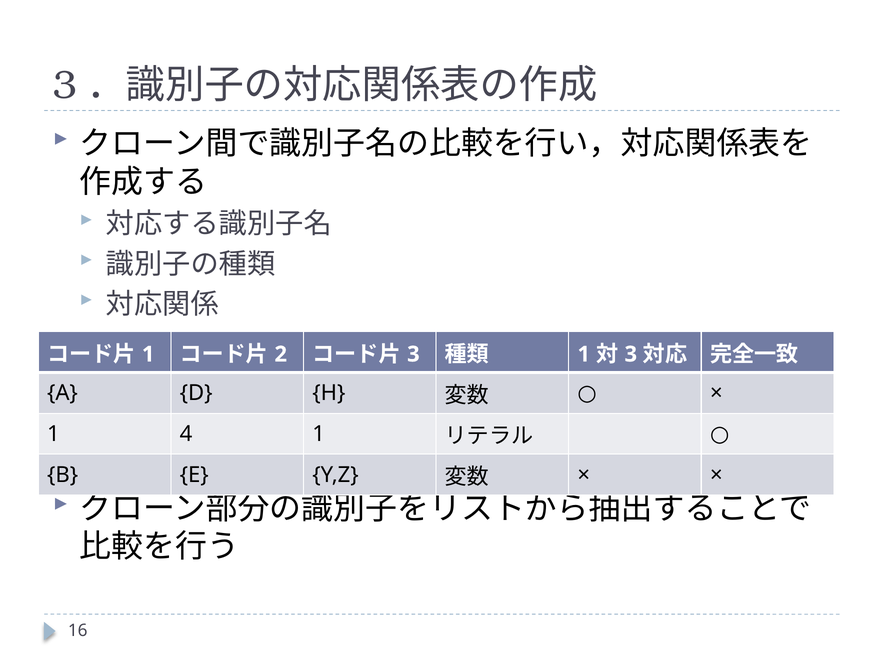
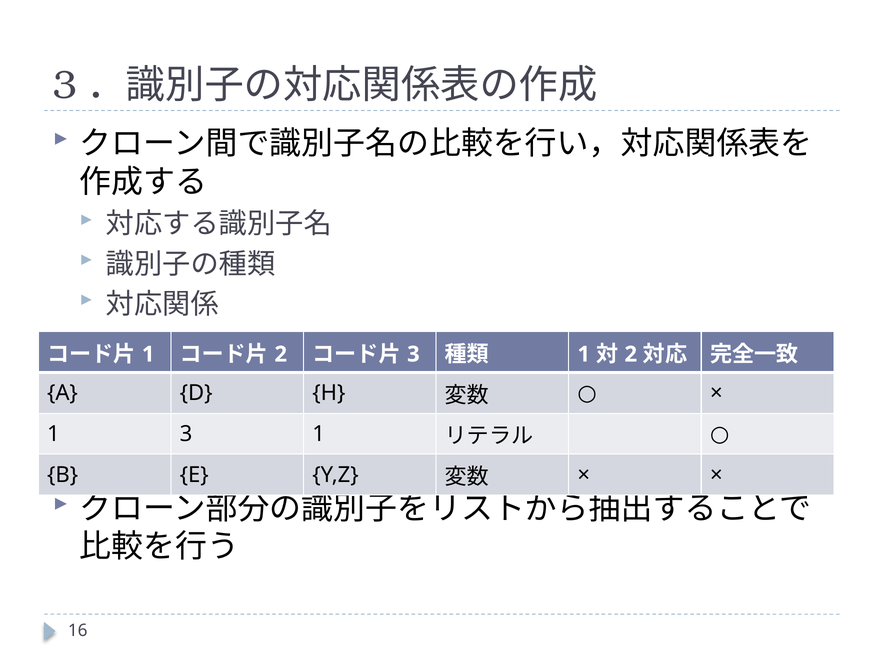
3 at (631, 354): 3 -> 2
1 4: 4 -> 3
